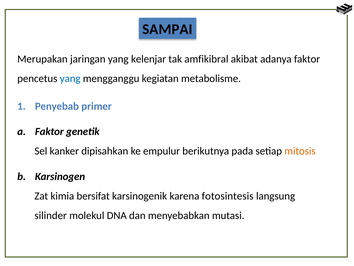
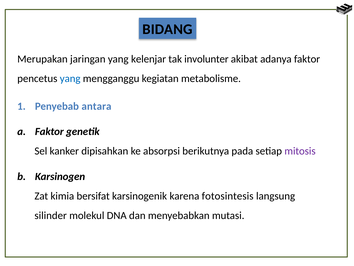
SAMPAI: SAMPAI -> BIDANG
amfikibral: amfikibral -> involunter
primer: primer -> antara
empulur: empulur -> absorpsi
mitosis colour: orange -> purple
